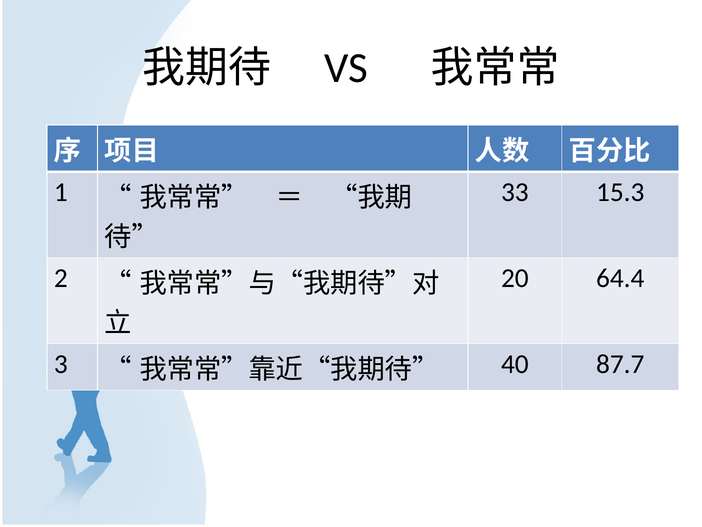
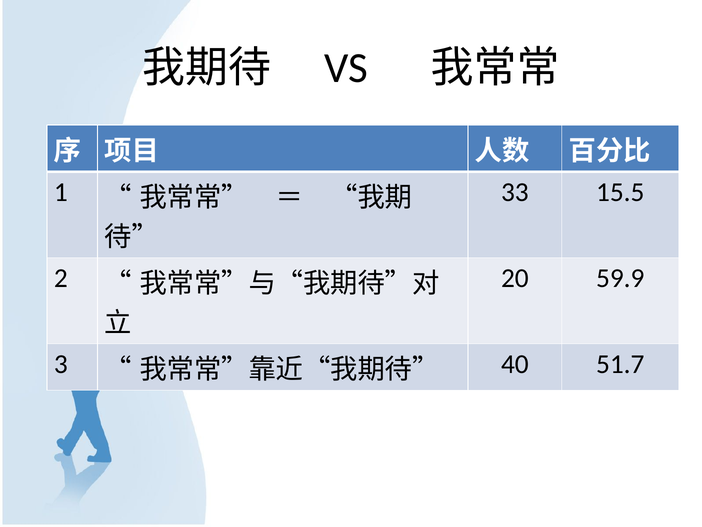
15.3: 15.3 -> 15.5
64.4: 64.4 -> 59.9
87.7: 87.7 -> 51.7
